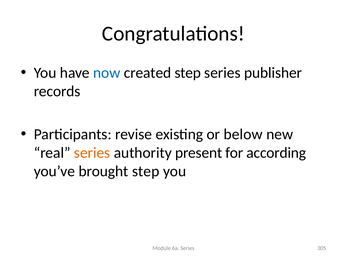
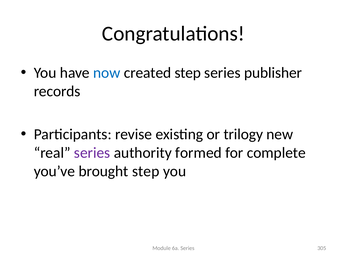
below: below -> trilogy
series at (92, 153) colour: orange -> purple
present: present -> formed
according: according -> complete
